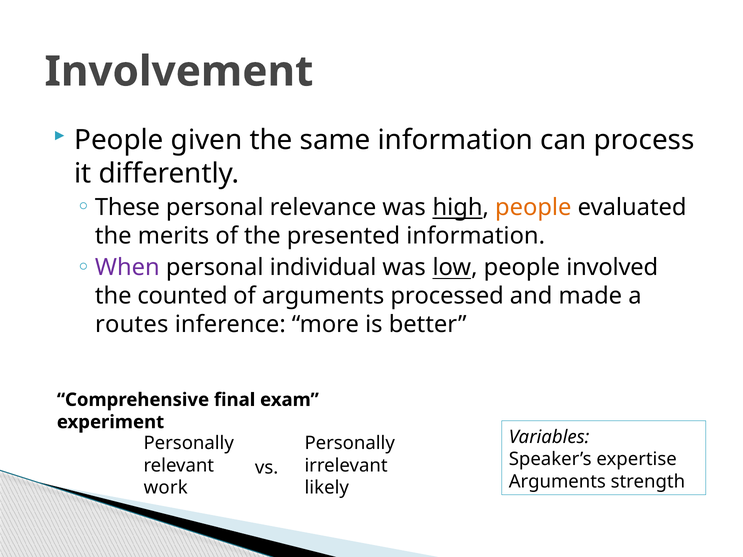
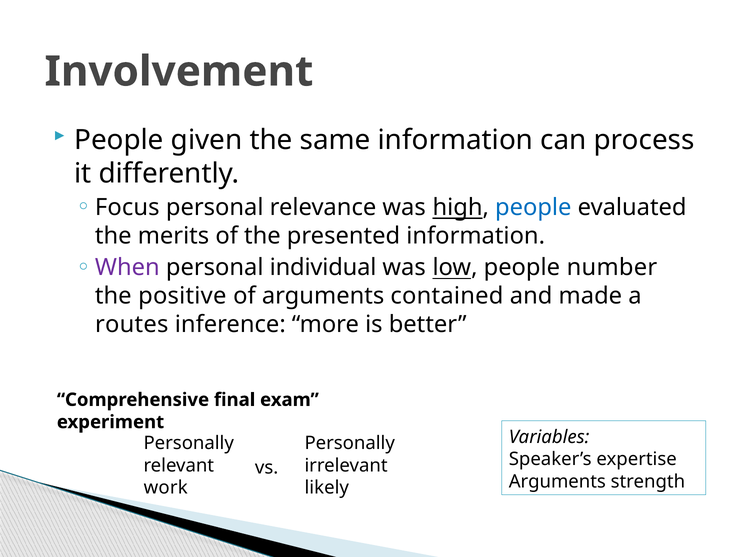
These: These -> Focus
people at (533, 207) colour: orange -> blue
involved: involved -> number
counted: counted -> positive
processed: processed -> contained
